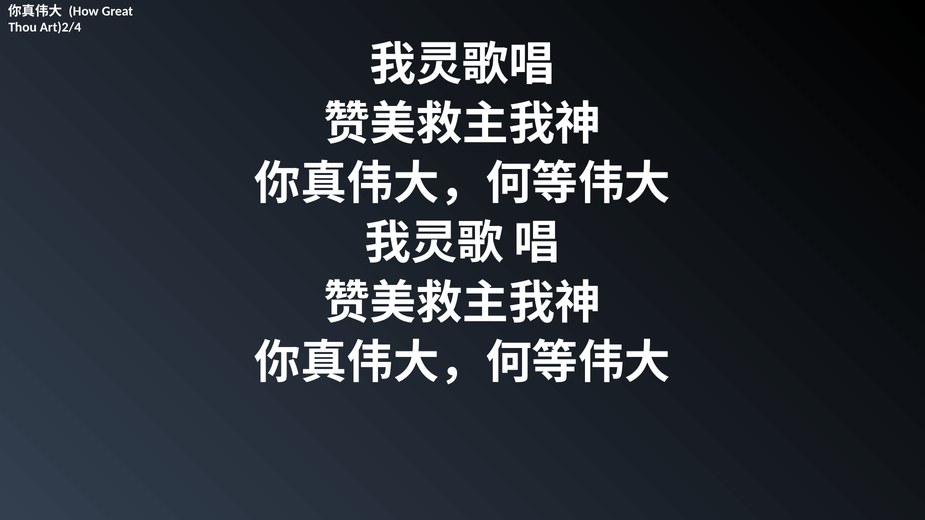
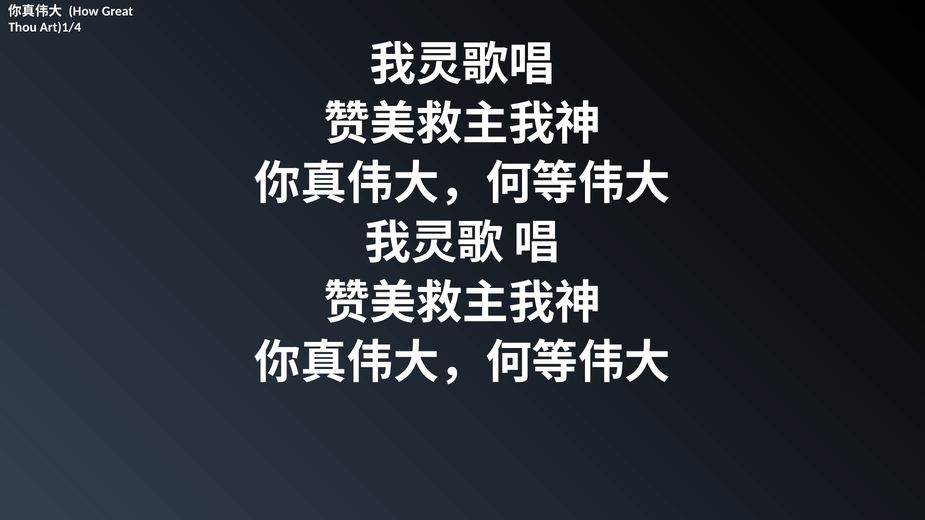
Art)2/4: Art)2/4 -> Art)1/4
